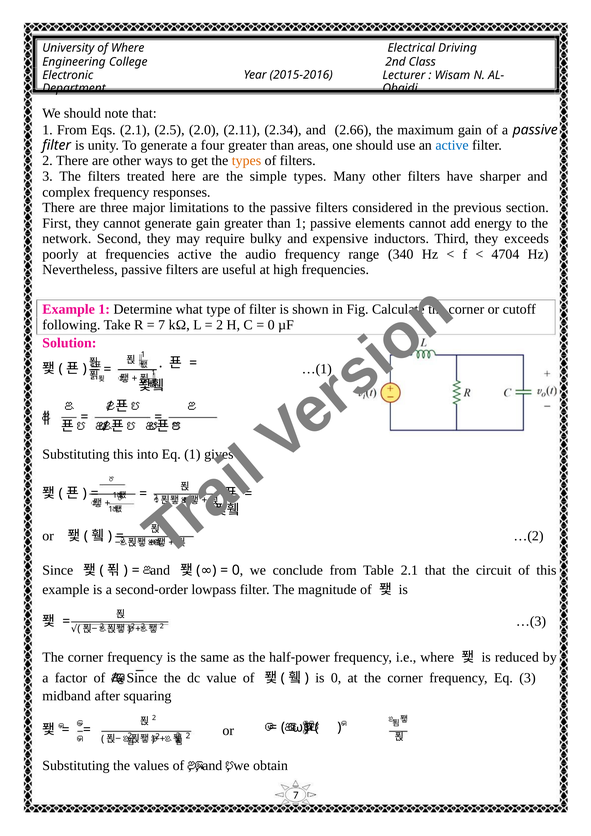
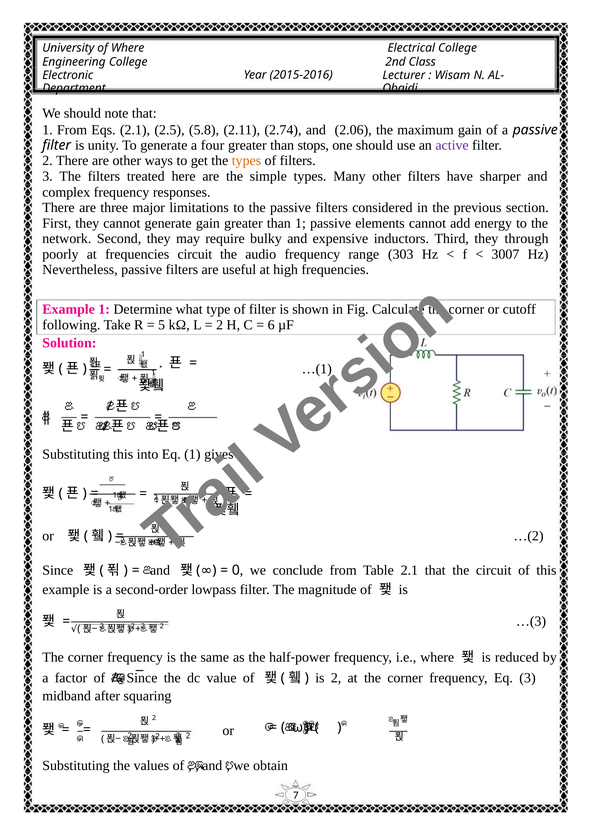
Electrical Driving: Driving -> College
2.0: 2.0 -> 5.8
2.34: 2.34 -> 2.74
2.66: 2.66 -> 2.06
areas: areas -> stops
active at (452, 145) colour: blue -> purple
exceeds: exceeds -> through
frequencies active: active -> circuit
340: 340 -> 303
4704: 4704 -> 3007
7 at (162, 325): 7 -> 5
0 at (271, 325): 0 -> 6
is 0: 0 -> 2
